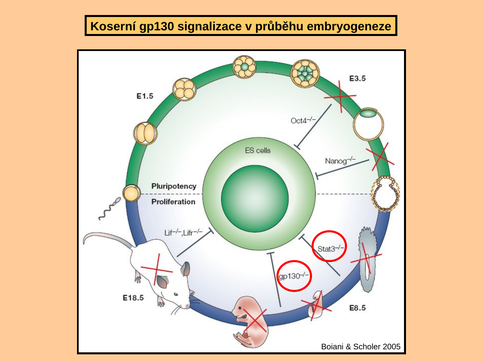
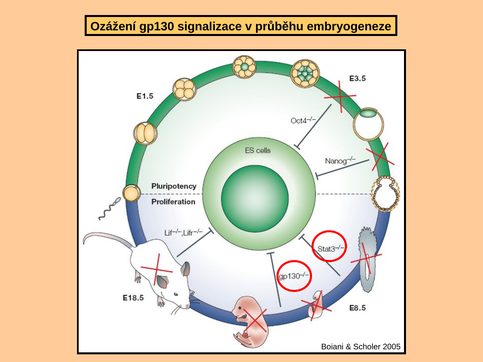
Koserní: Koserní -> Ozážení
